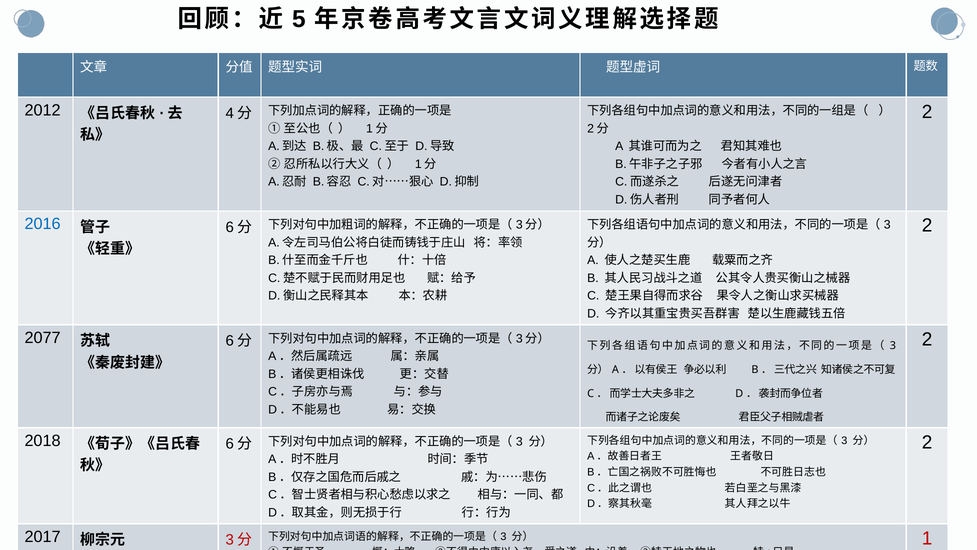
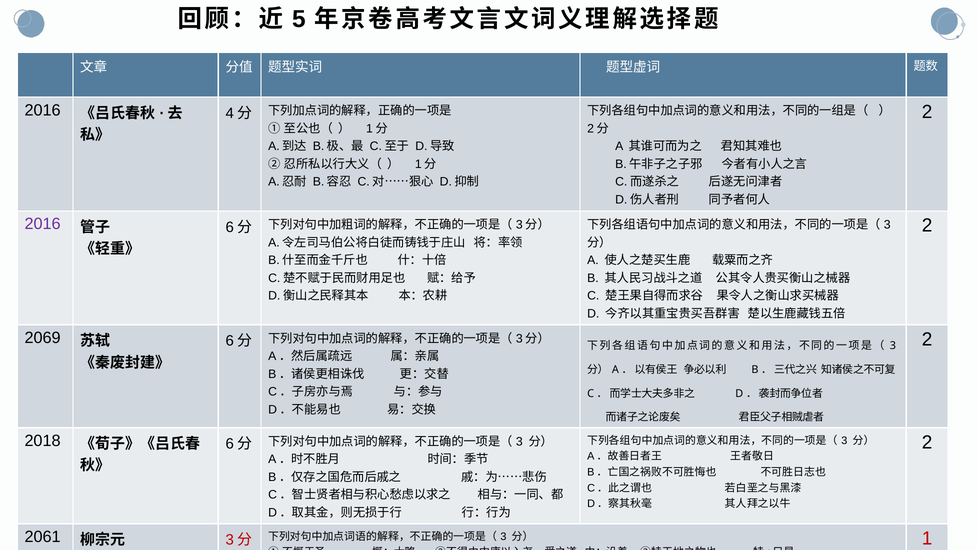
2012 at (43, 110): 2012 -> 2016
2016 at (43, 224) colour: blue -> purple
2077: 2077 -> 2069
2017: 2017 -> 2061
